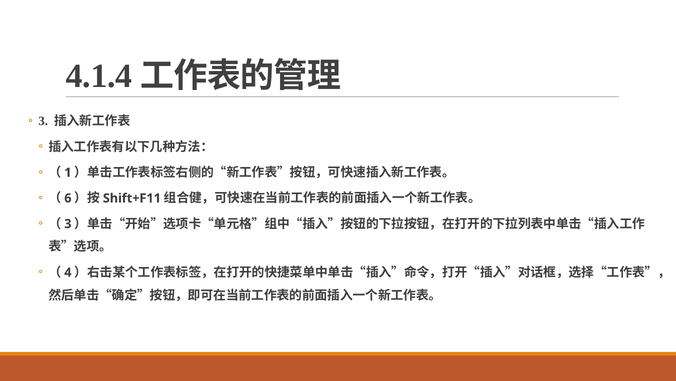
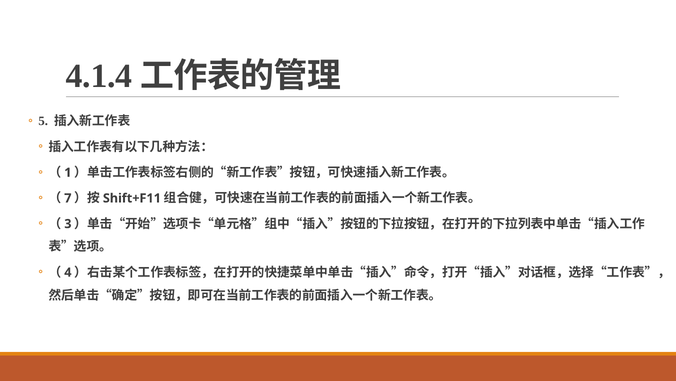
3 at (43, 121): 3 -> 5
6: 6 -> 7
